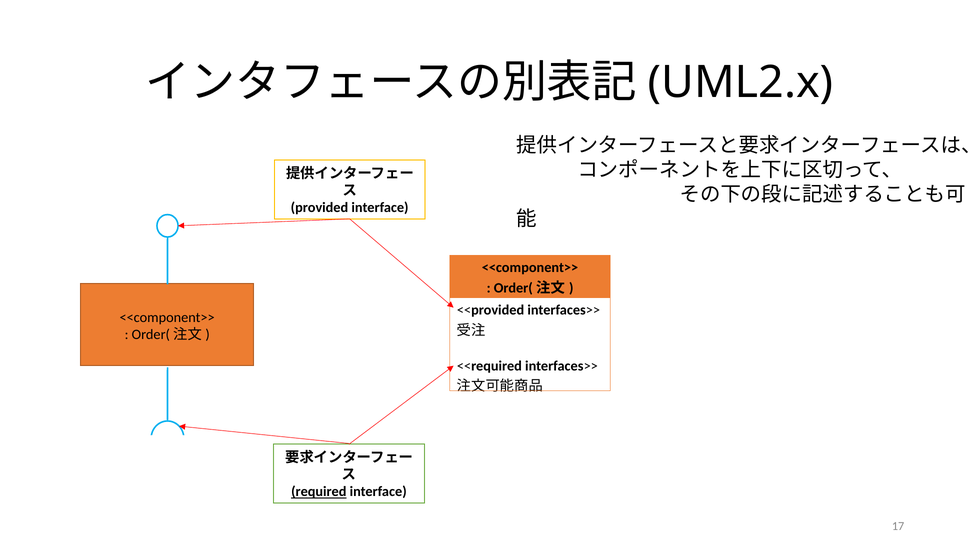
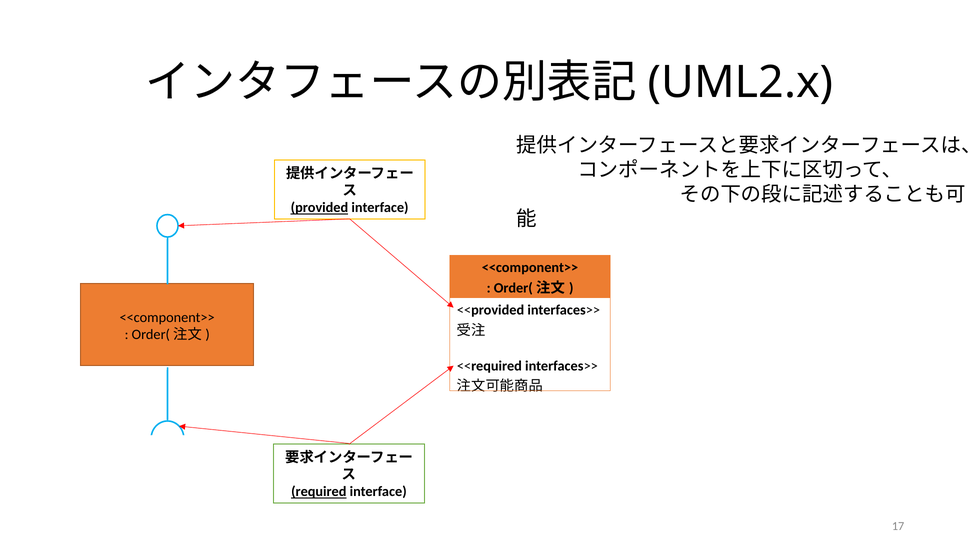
provided underline: none -> present
